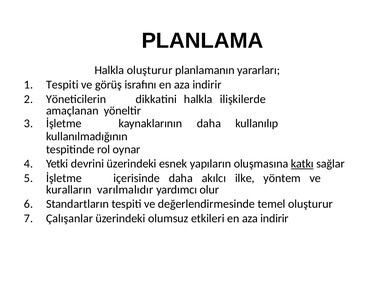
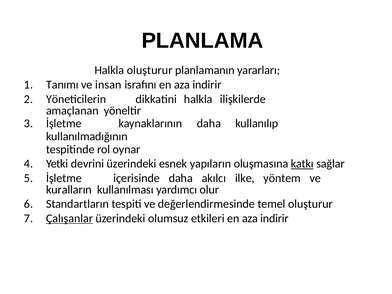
Tespiti at (62, 85): Tespiti -> Tanımı
görüş: görüş -> insan
varılmalıdır: varılmalıdır -> kullanılması
Çalışanlar underline: none -> present
